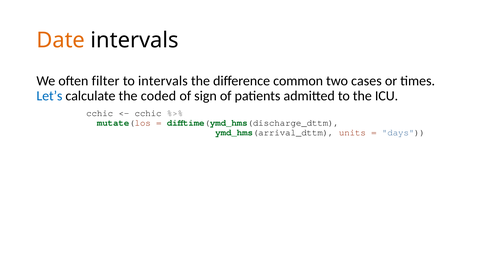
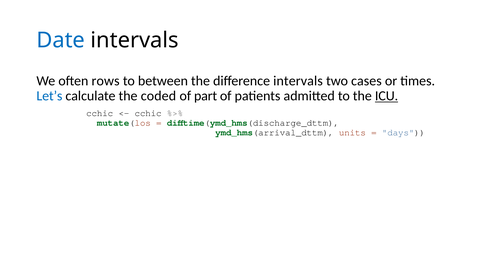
Date colour: orange -> blue
filter: filter -> rows
to intervals: intervals -> between
difference common: common -> intervals
sign: sign -> part
ICU underline: none -> present
